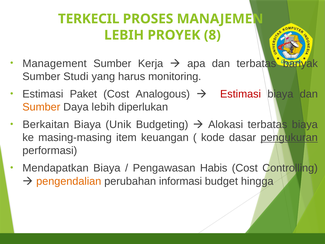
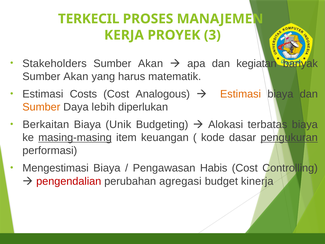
LEBIH at (124, 35): LEBIH -> KERJA
8: 8 -> 3
Management: Management -> Stakeholders
Kerja at (151, 63): Kerja -> Akan
dan terbatas: terbatas -> kegiatan
Studi at (76, 76): Studi -> Akan
monitoring: monitoring -> matematik
Paket: Paket -> Costs
Estimasi at (241, 94) colour: red -> orange
masing-masing underline: none -> present
Mendapatkan: Mendapatkan -> Mengestimasi
pengendalian colour: orange -> red
informasi: informasi -> agregasi
hingga: hingga -> kinerja
